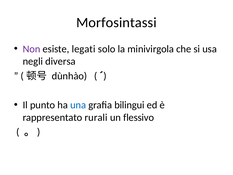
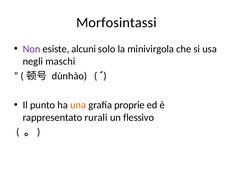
legati: legati -> alcuni
diversa: diversa -> maschi
una colour: blue -> orange
bilingui: bilingui -> proprie
